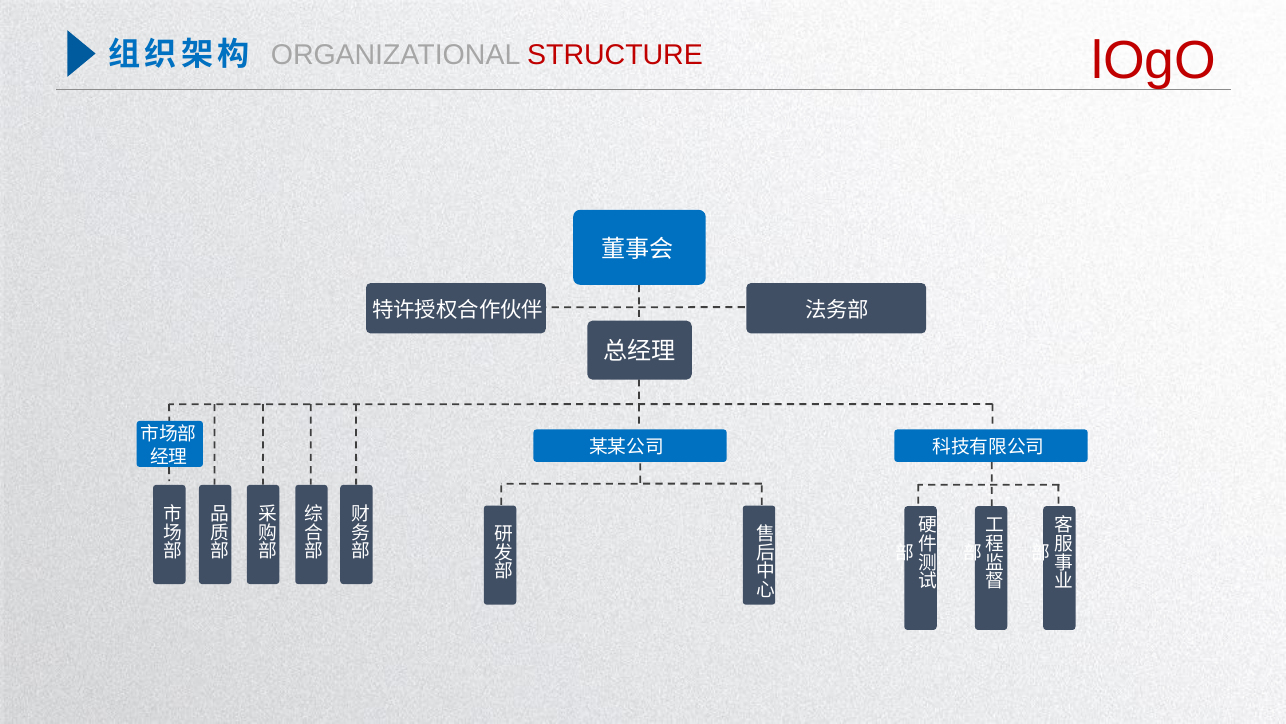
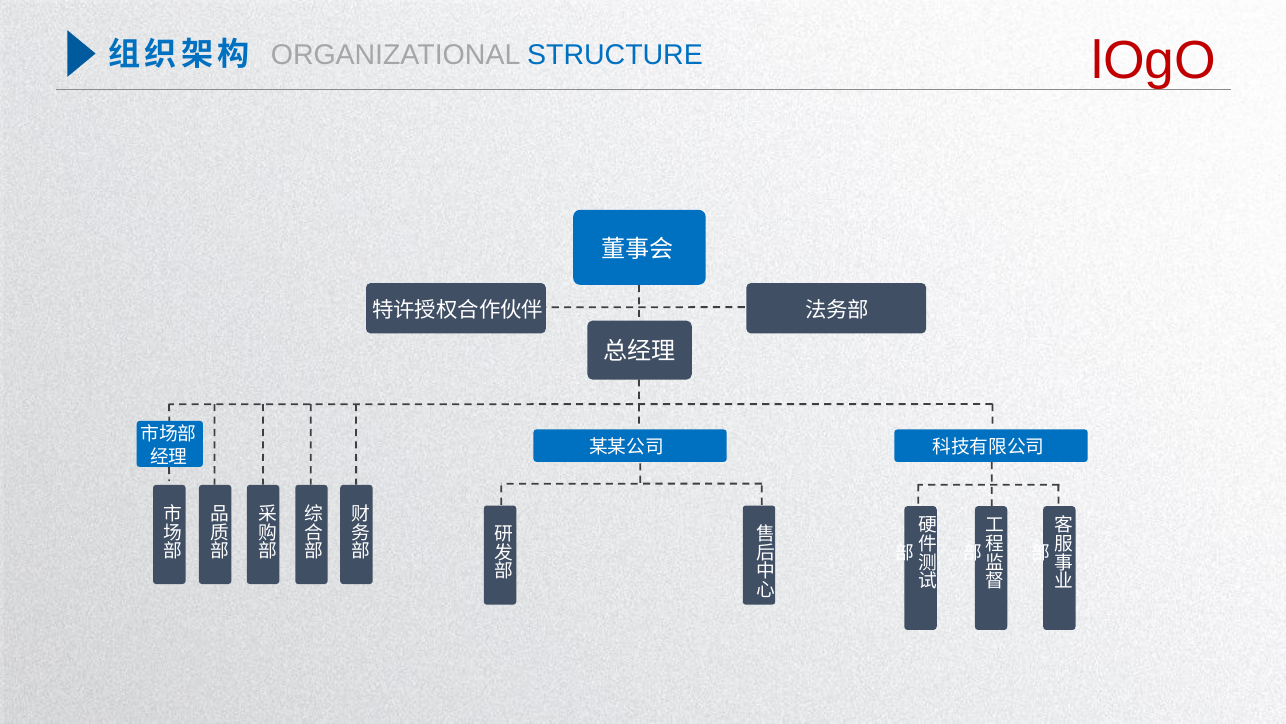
STRUCTURE colour: red -> blue
